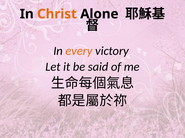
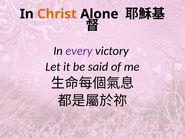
every colour: orange -> purple
